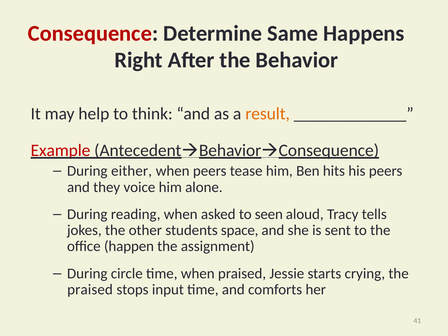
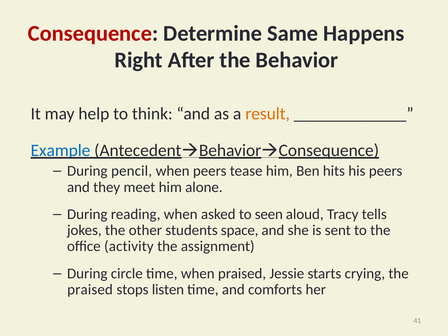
Example colour: red -> blue
either: either -> pencil
voice: voice -> meet
happen: happen -> activity
input: input -> listen
